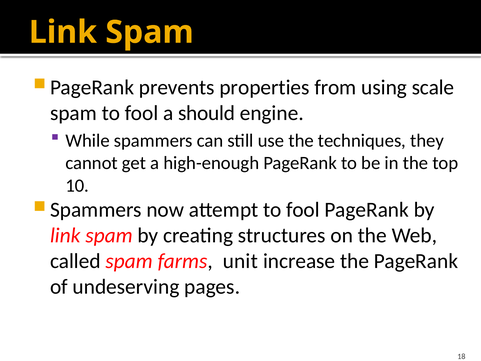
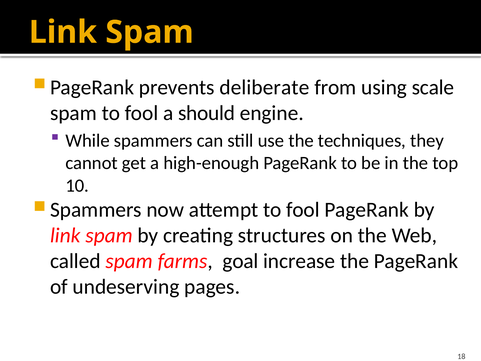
properties: properties -> deliberate
unit: unit -> goal
